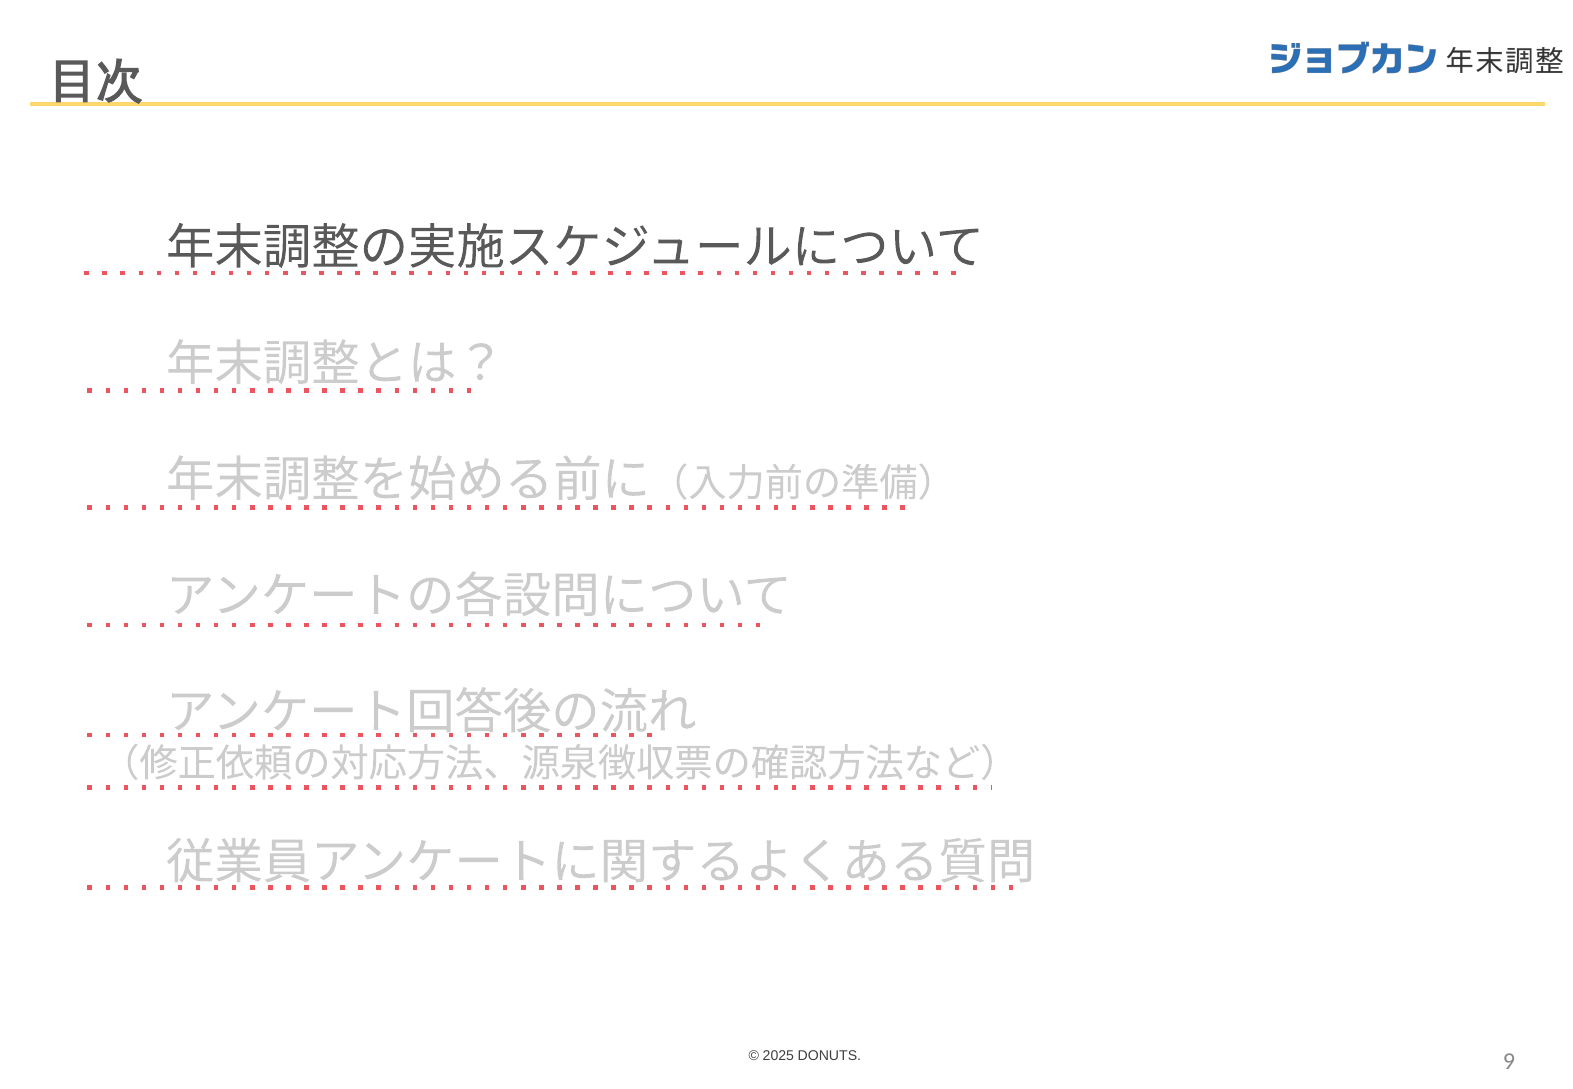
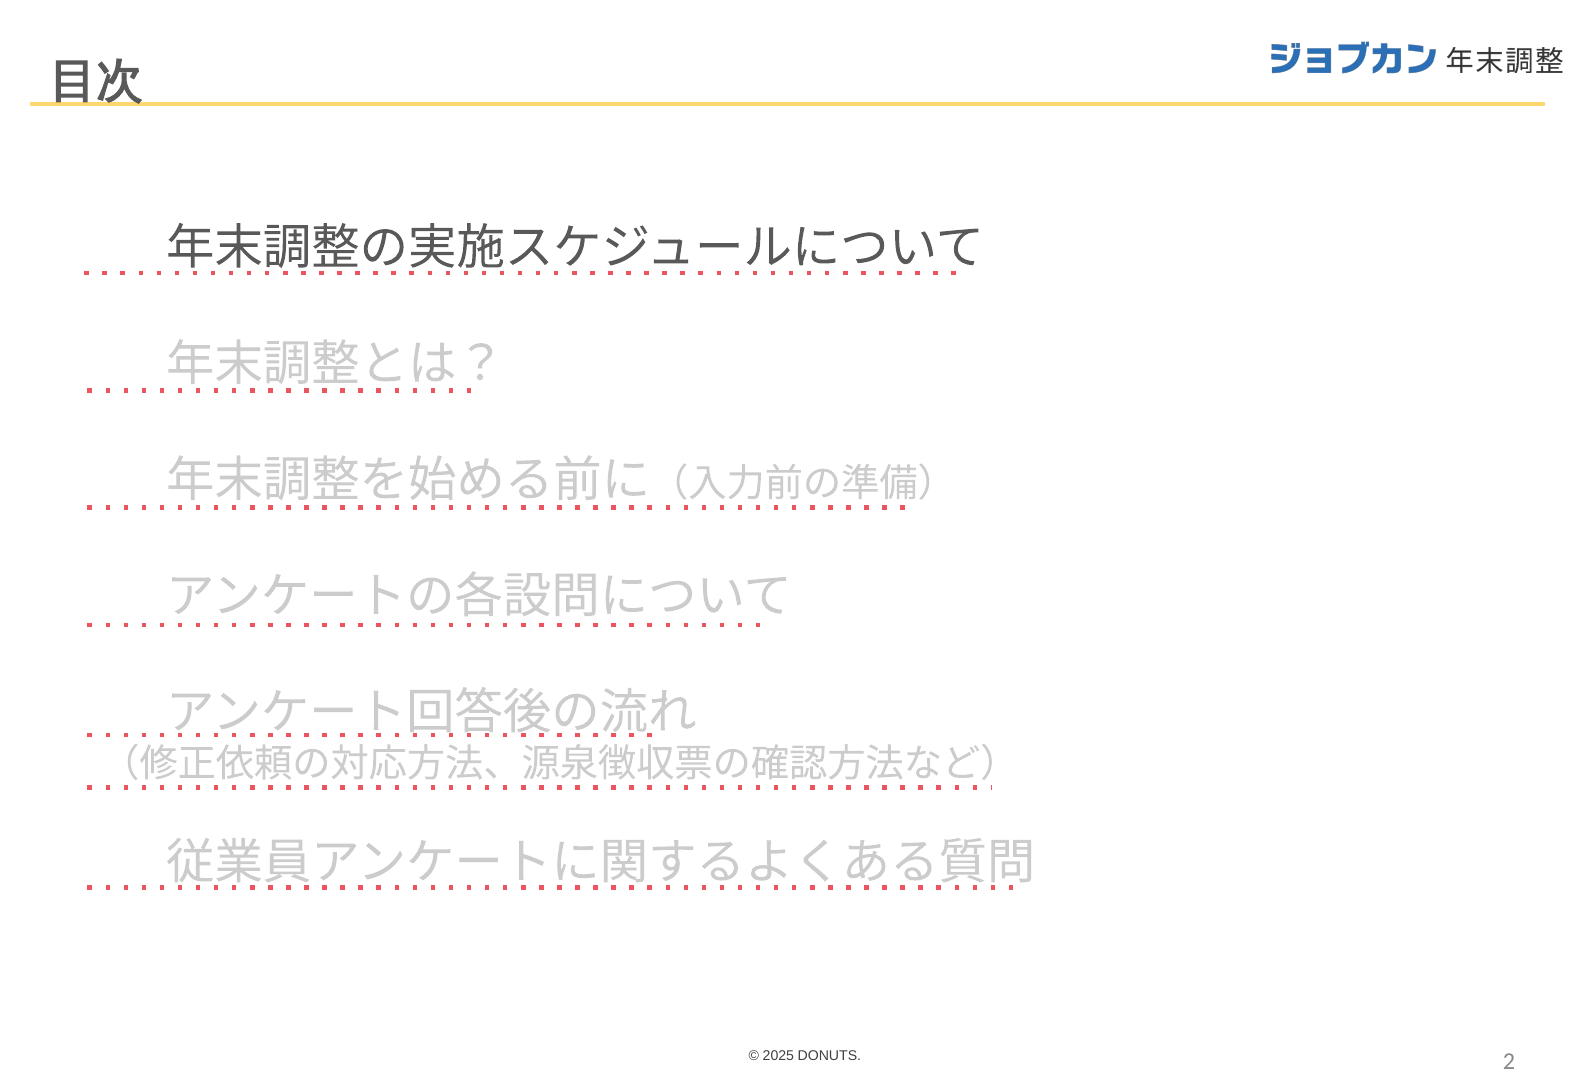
9: 9 -> 2
